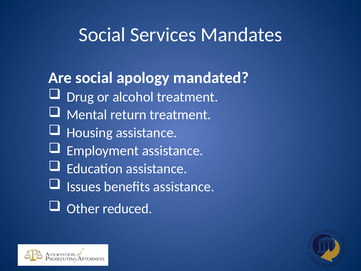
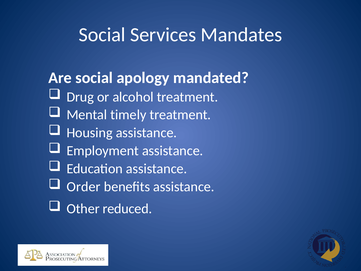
return: return -> timely
Issues: Issues -> Order
